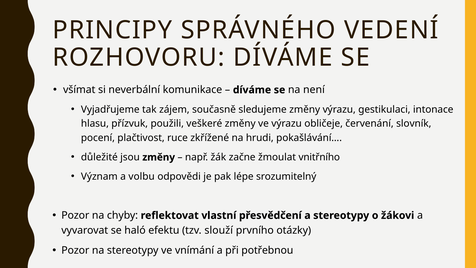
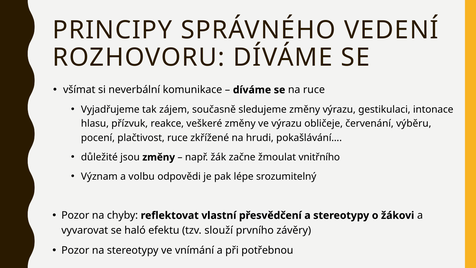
na není: není -> ruce
použili: použili -> reakce
slovník: slovník -> výběru
otázky: otázky -> závěry
